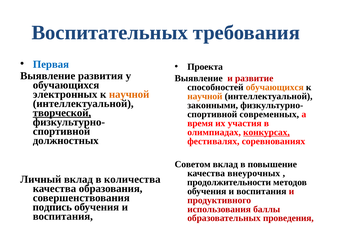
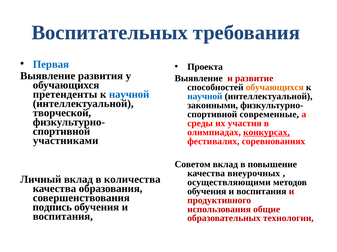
электронных: электронных -> претенденты
научной at (129, 95) colour: orange -> blue
научной at (205, 97) colour: orange -> blue
творческой underline: present -> none
современных: современных -> современные
время: время -> среды
должностных: должностных -> участниками
продолжительности: продолжительности -> осуществляющими
баллы: баллы -> общие
проведения: проведения -> технологии
